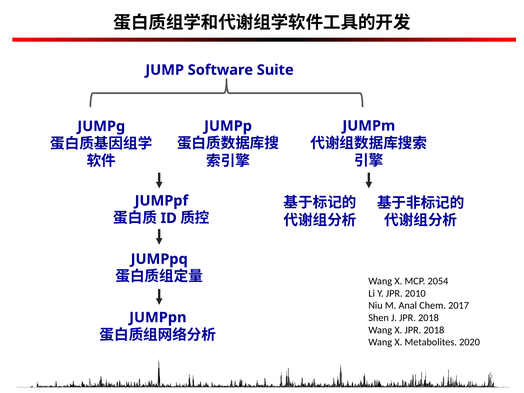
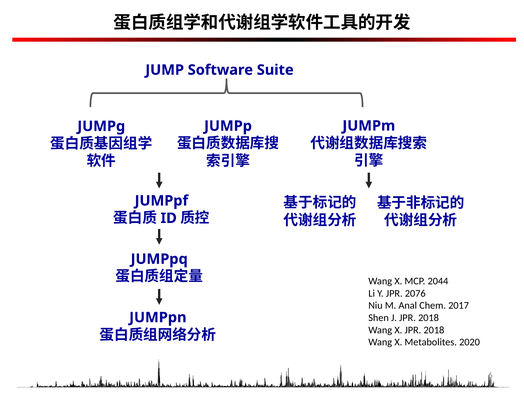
2054: 2054 -> 2044
2010: 2010 -> 2076
